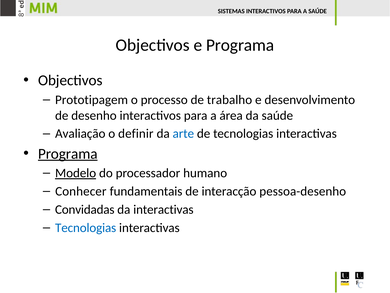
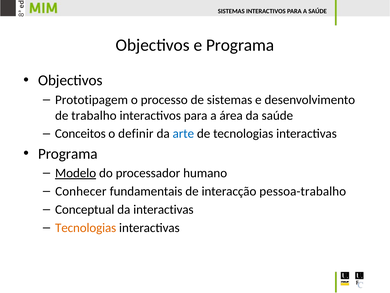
de trabalho: trabalho -> sistemas
desenho: desenho -> trabalho
Avaliação: Avaliação -> Conceitos
Programa at (68, 154) underline: present -> none
pessoa-desenho: pessoa-desenho -> pessoa-trabalho
Convidadas: Convidadas -> Conceptual
Tecnologias at (86, 227) colour: blue -> orange
